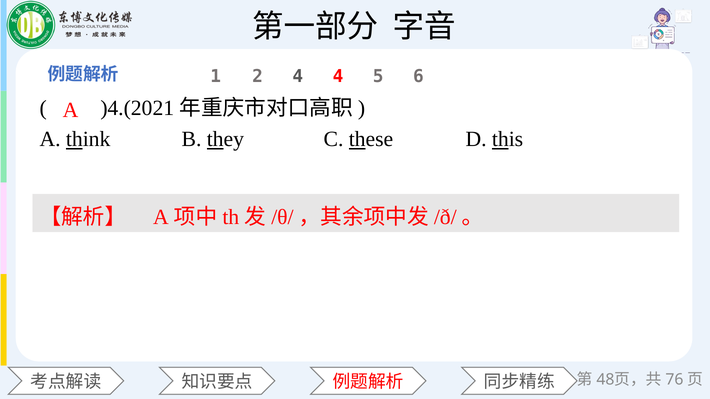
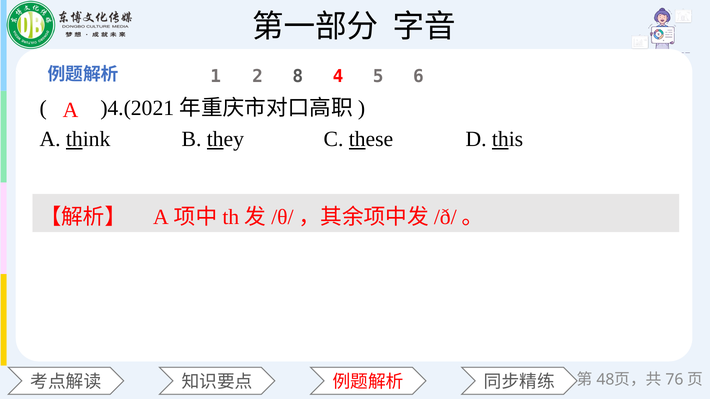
2 4: 4 -> 8
